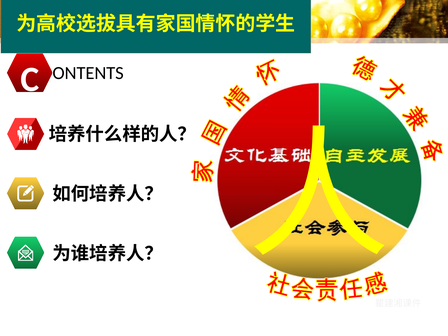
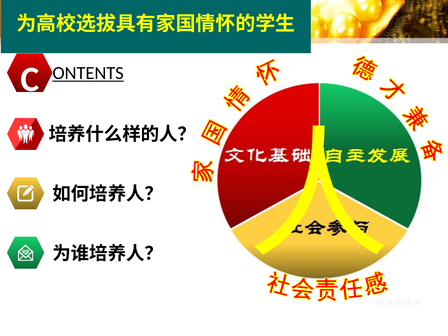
ONTENTS underline: none -> present
